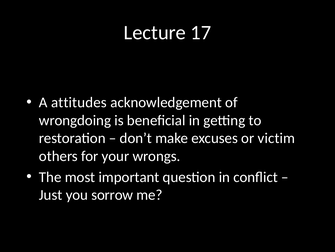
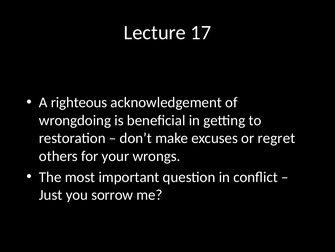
attitudes: attitudes -> righteous
victim: victim -> regret
